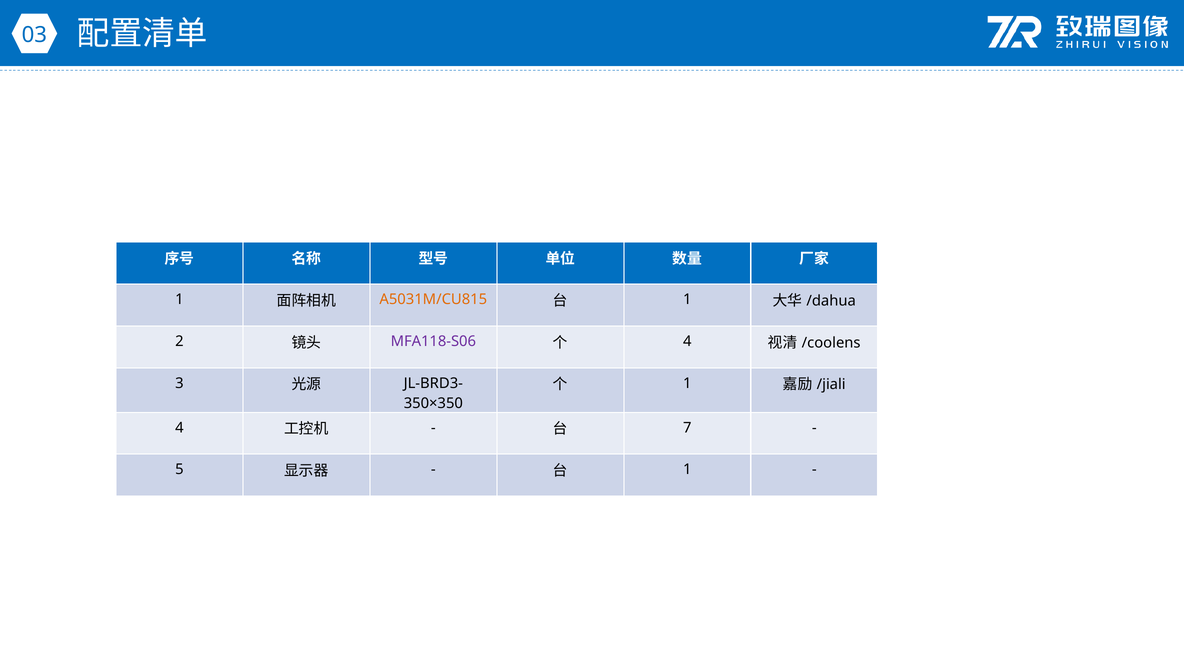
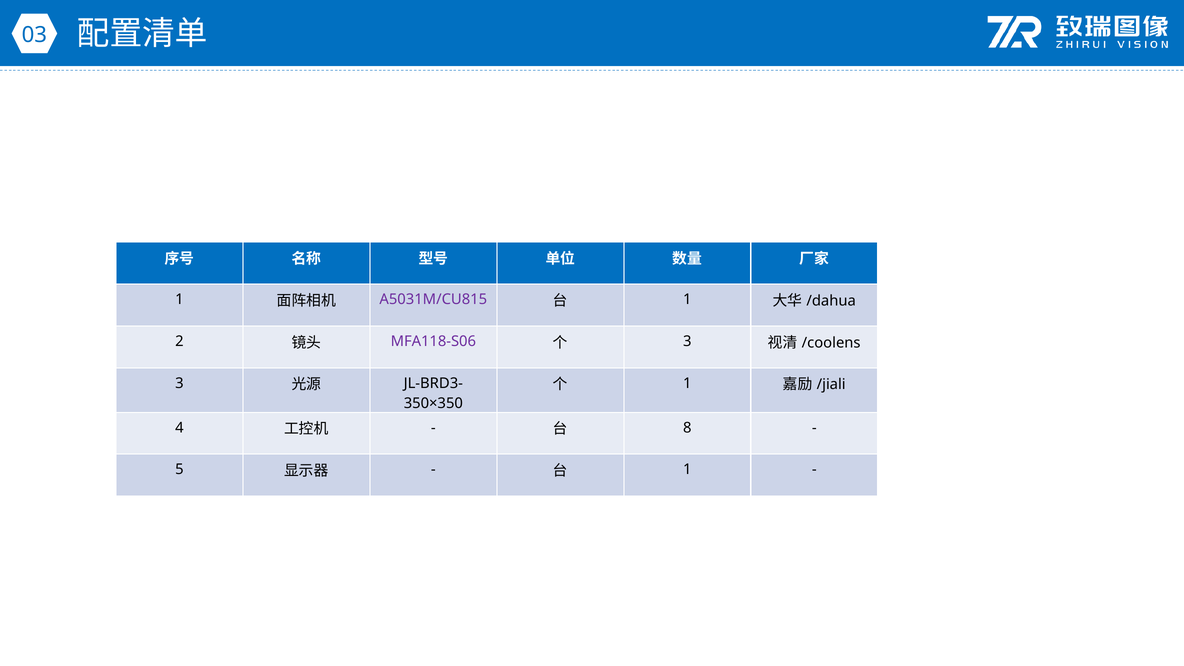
A5031M/CU815 colour: orange -> purple
4 at (687, 341): 4 -> 3
7: 7 -> 8
